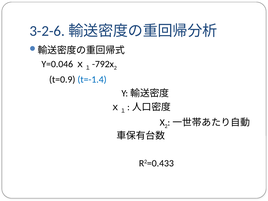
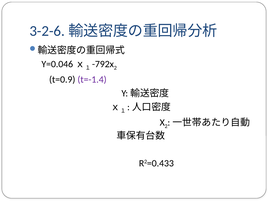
t=-1.4 colour: blue -> purple
